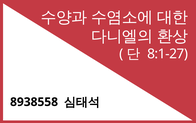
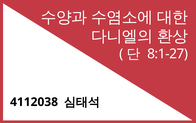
8938558: 8938558 -> 4112038
